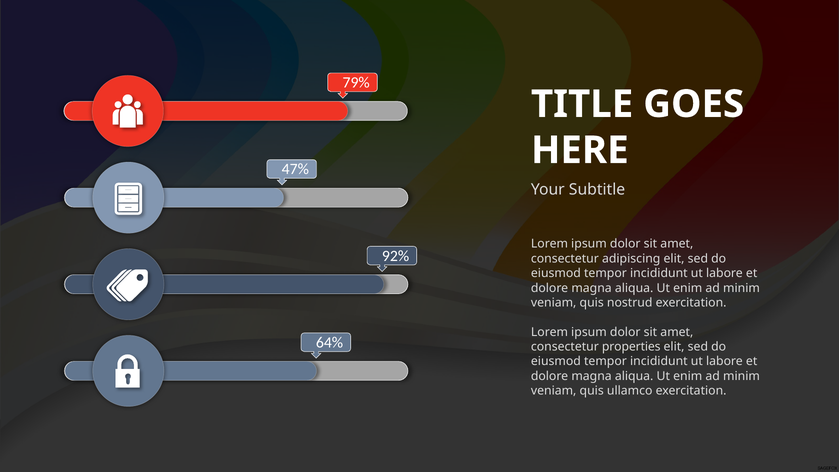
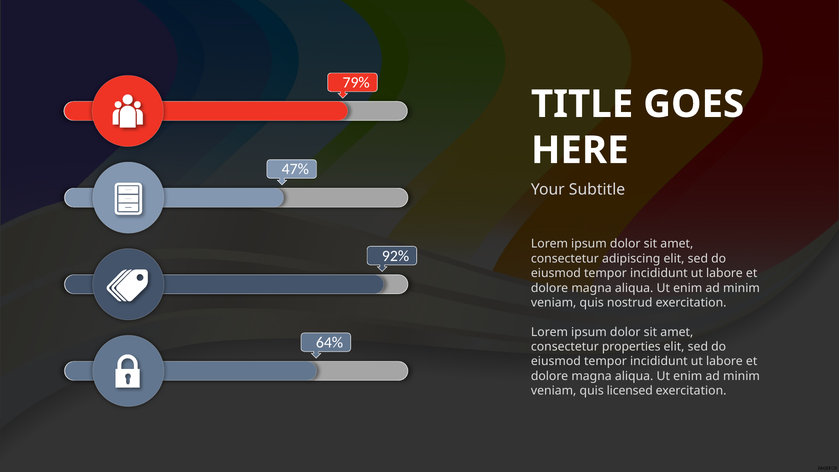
ullamco: ullamco -> licensed
